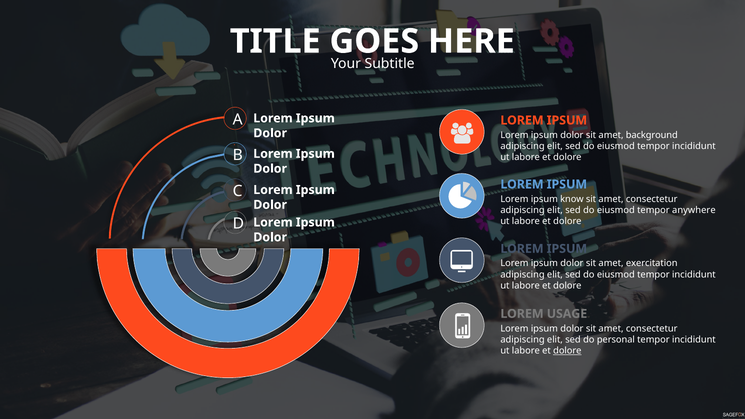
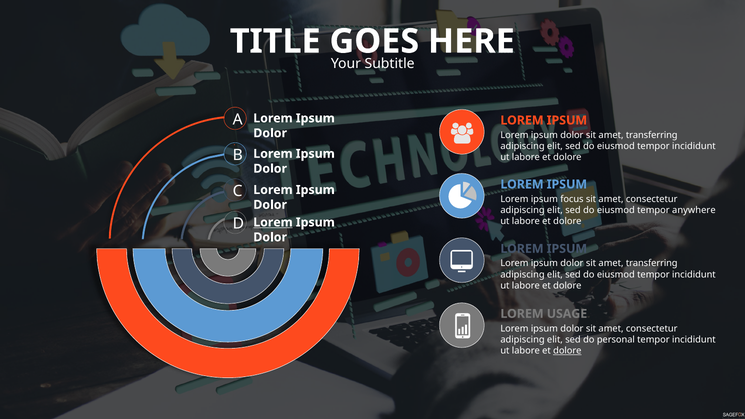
background at (652, 135): background -> transferring
know: know -> focus
Lorem at (273, 222) underline: none -> present
exercitation at (652, 263): exercitation -> transferring
